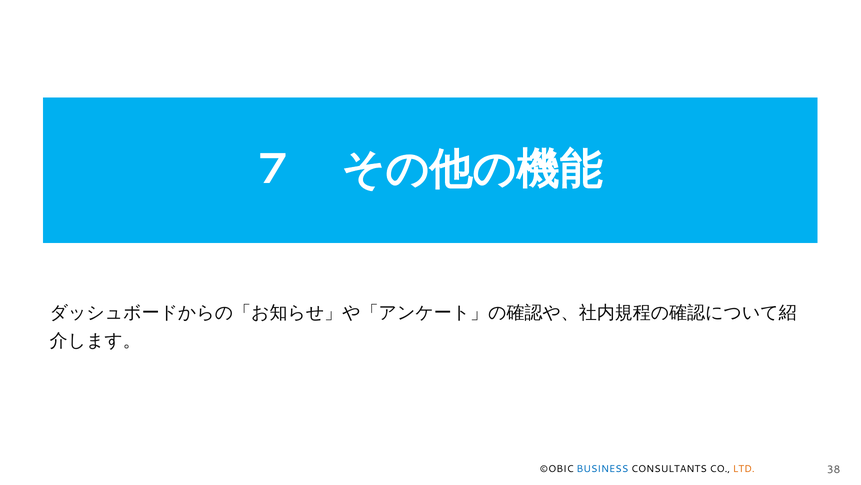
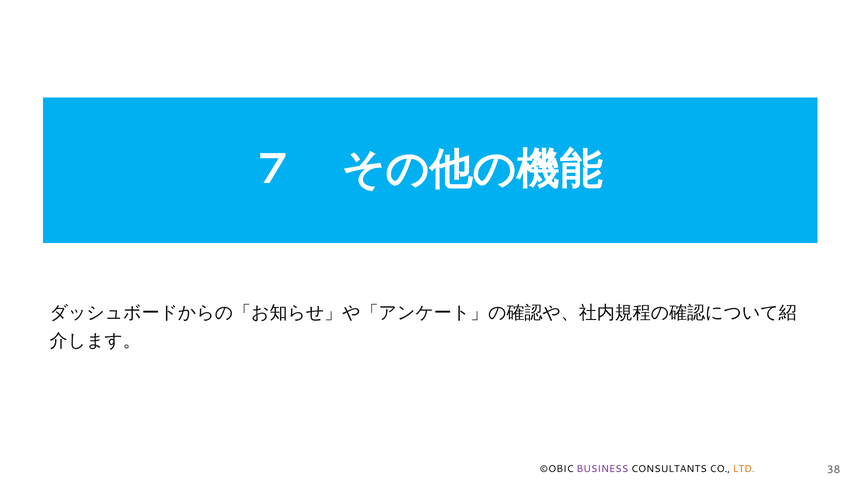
BUSINESS colour: blue -> purple
